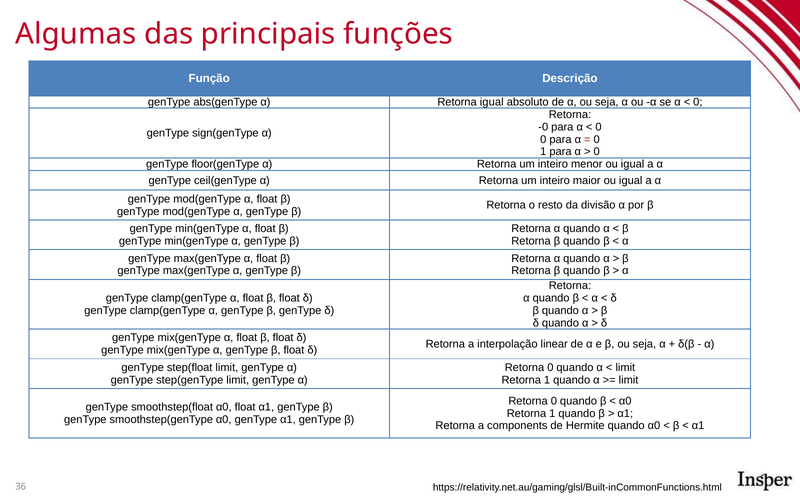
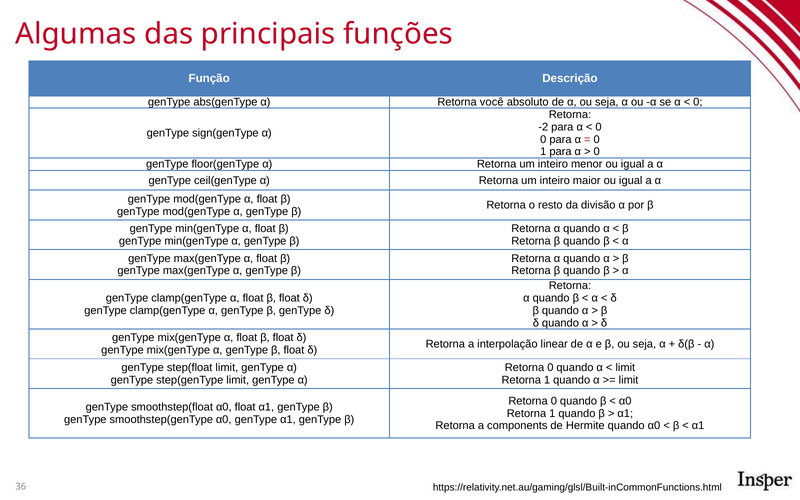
Retorna igual: igual -> você
-0: -0 -> -2
